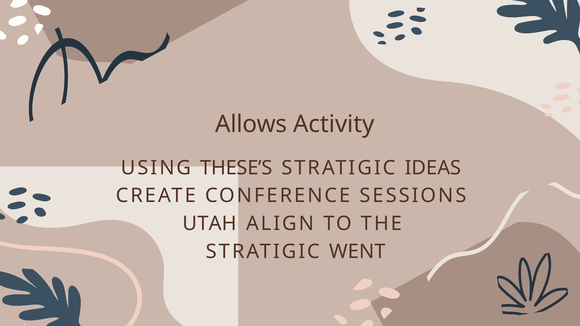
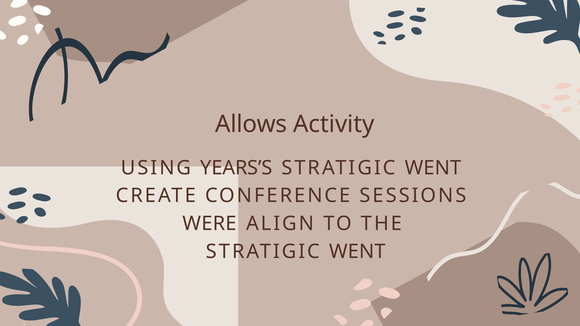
THESE’S: THESE’S -> YEARS’S
IDEAS at (433, 168): IDEAS -> WENT
UTAH: UTAH -> WERE
